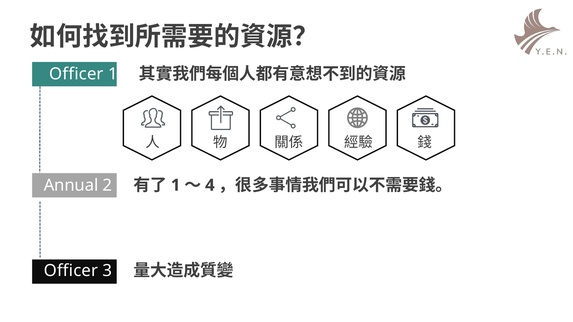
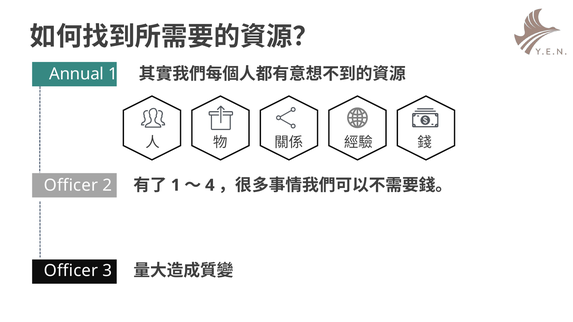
Officer at (76, 74): Officer -> Annual
Annual at (71, 185): Annual -> Officer
